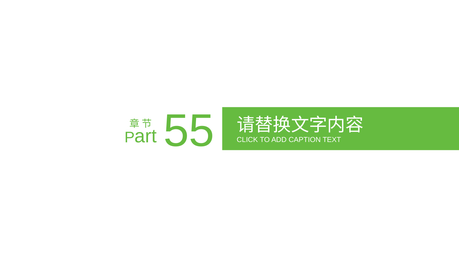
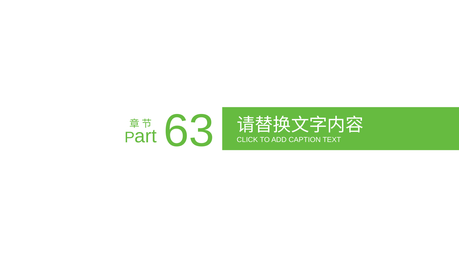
55: 55 -> 63
